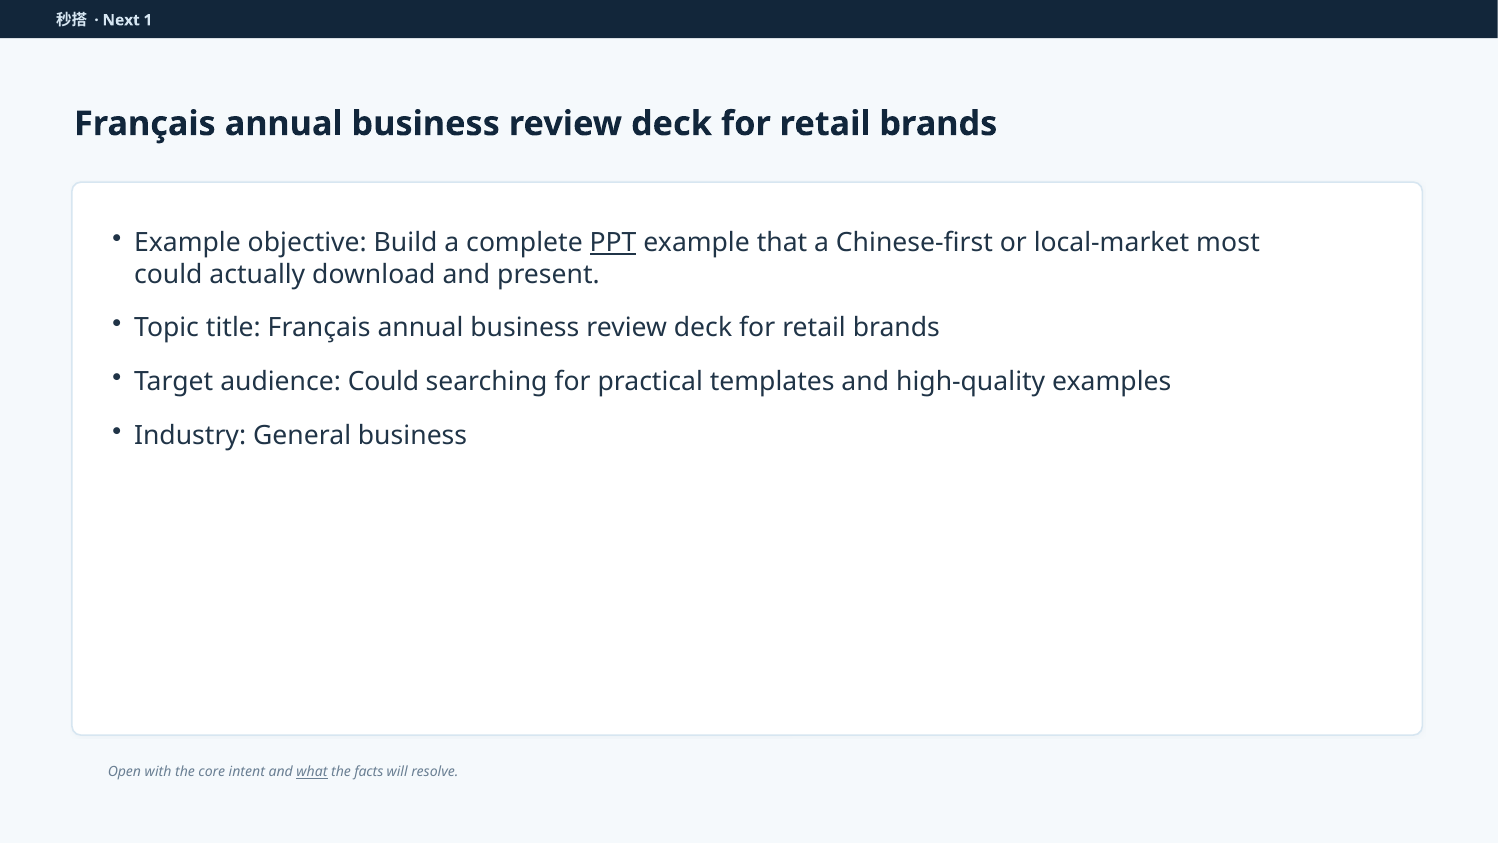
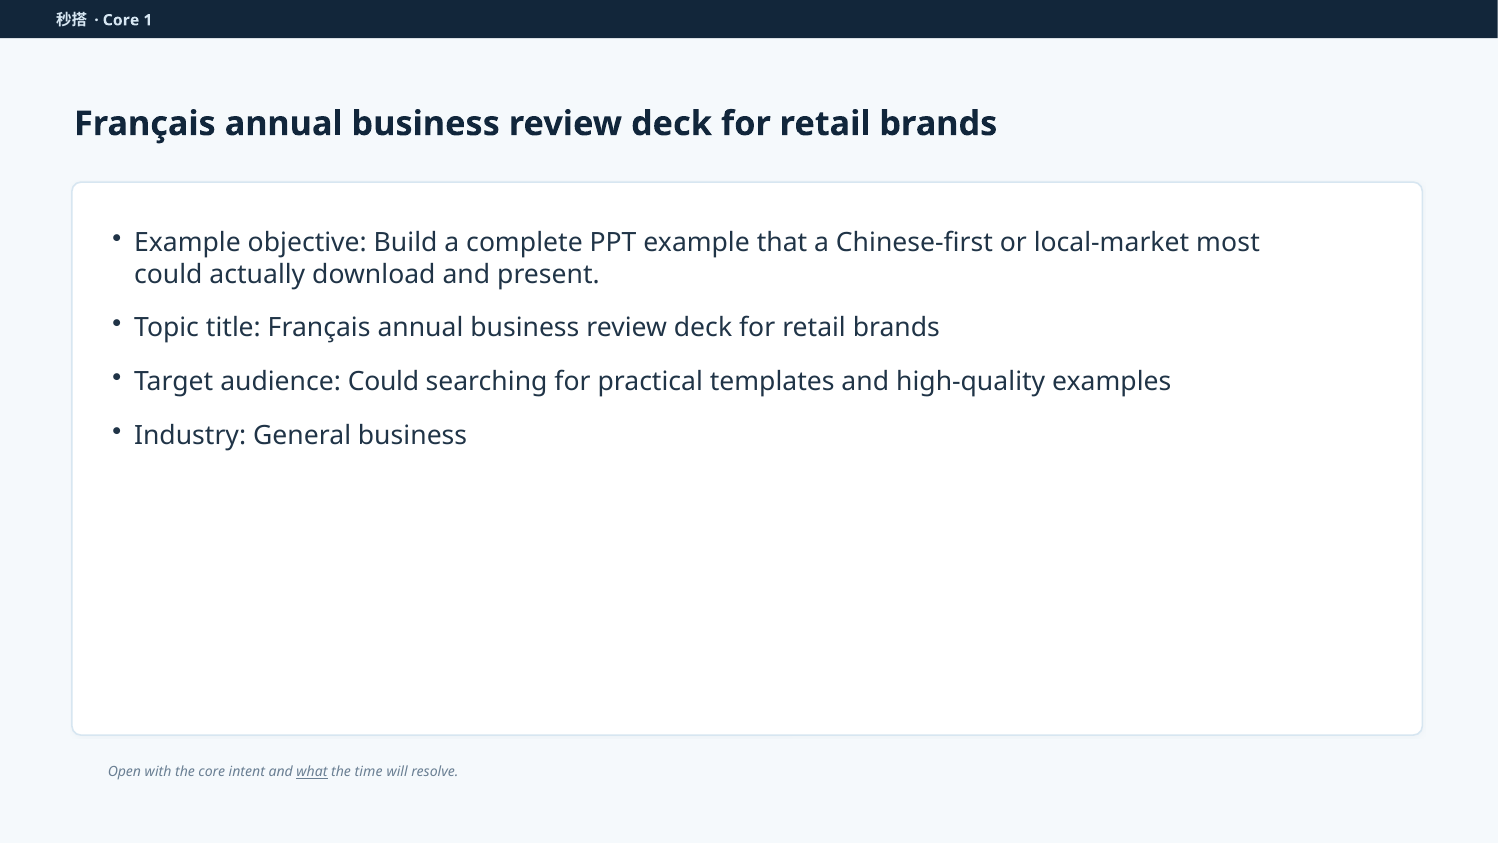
Next at (121, 20): Next -> Core
PPT underline: present -> none
facts: facts -> time
